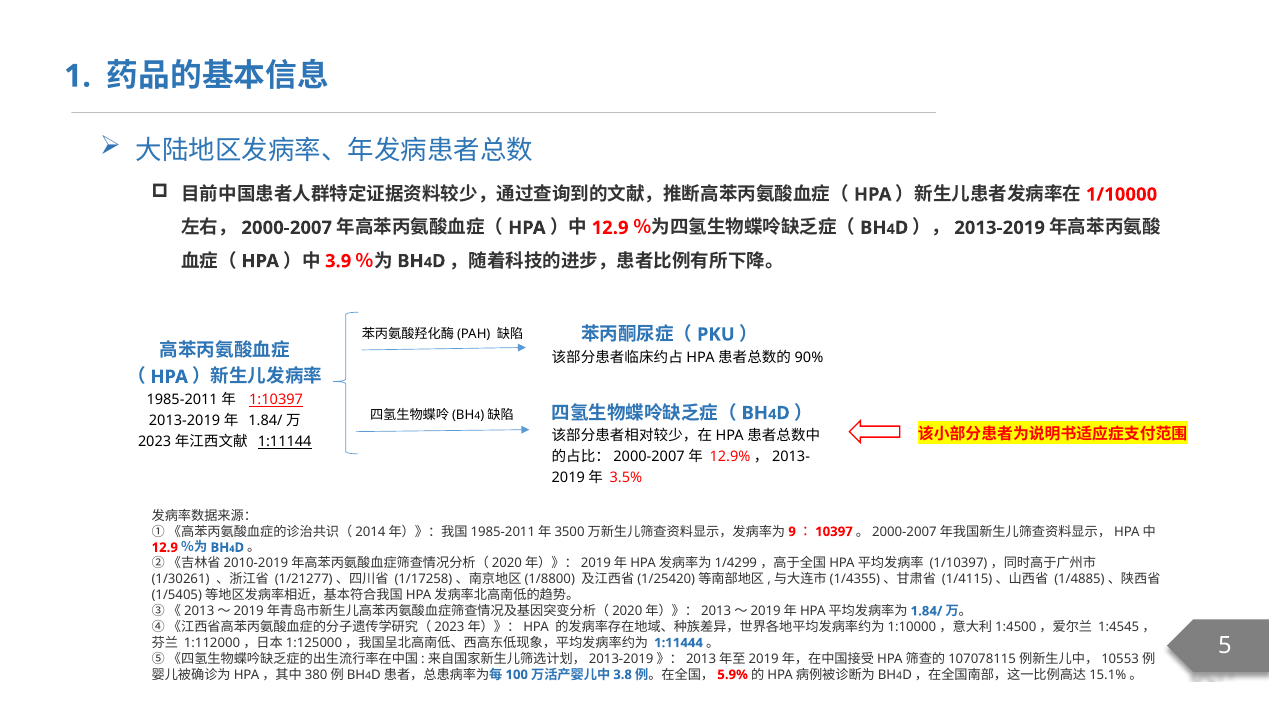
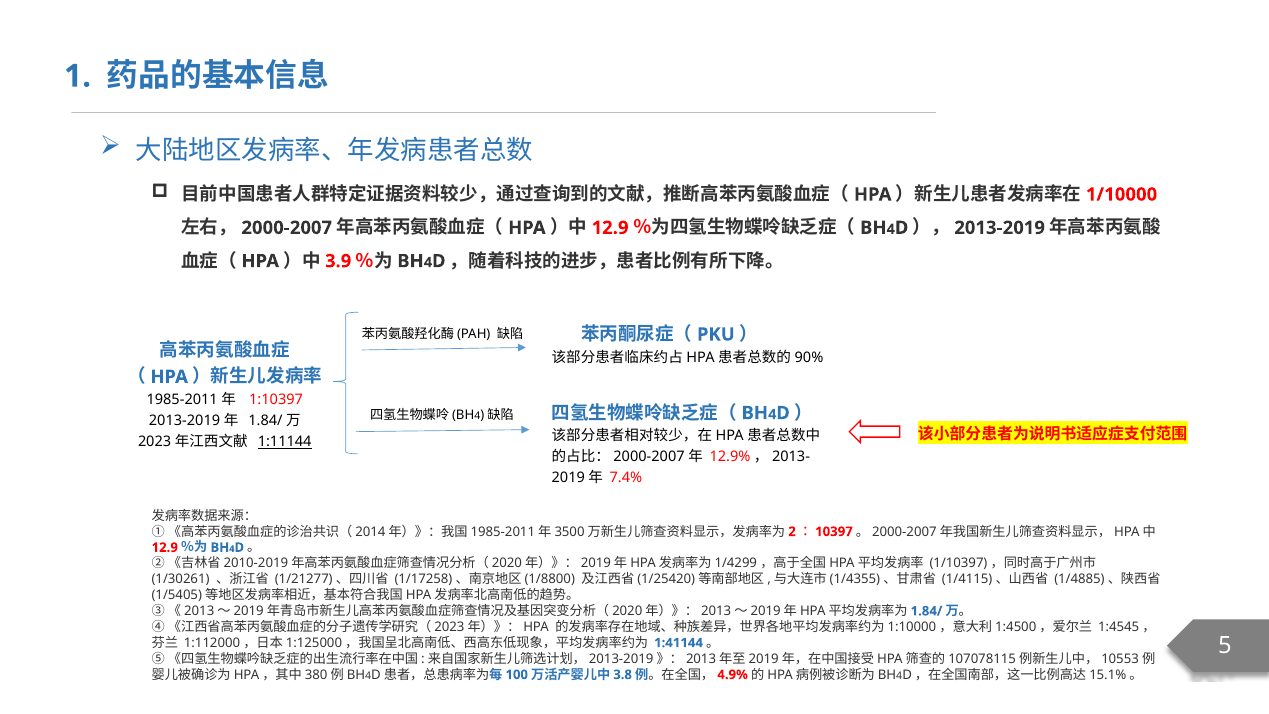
1:10397 underline: present -> none
3.5%: 3.5% -> 7.4%
9: 9 -> 2
1:11444: 1:11444 -> 1:41144
5.9%: 5.9% -> 4.9%
